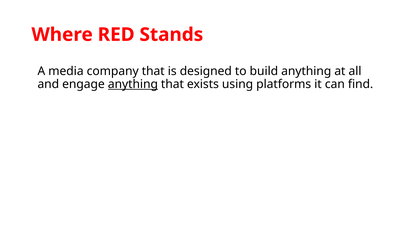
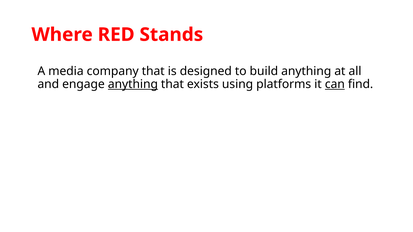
can underline: none -> present
